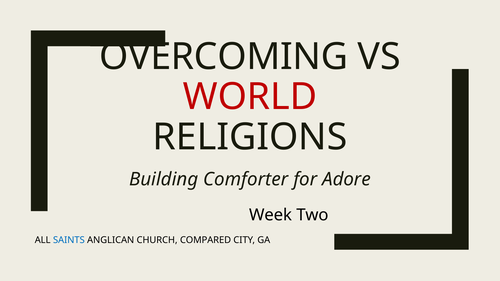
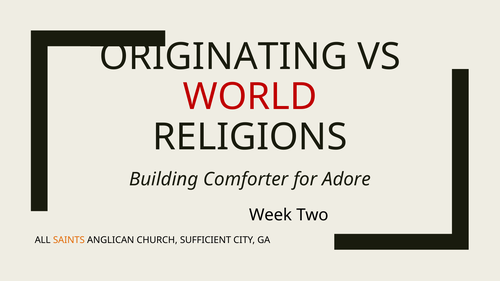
OVERCOMING: OVERCOMING -> ORIGINATING
SAINTS colour: blue -> orange
COMPARED: COMPARED -> SUFFICIENT
